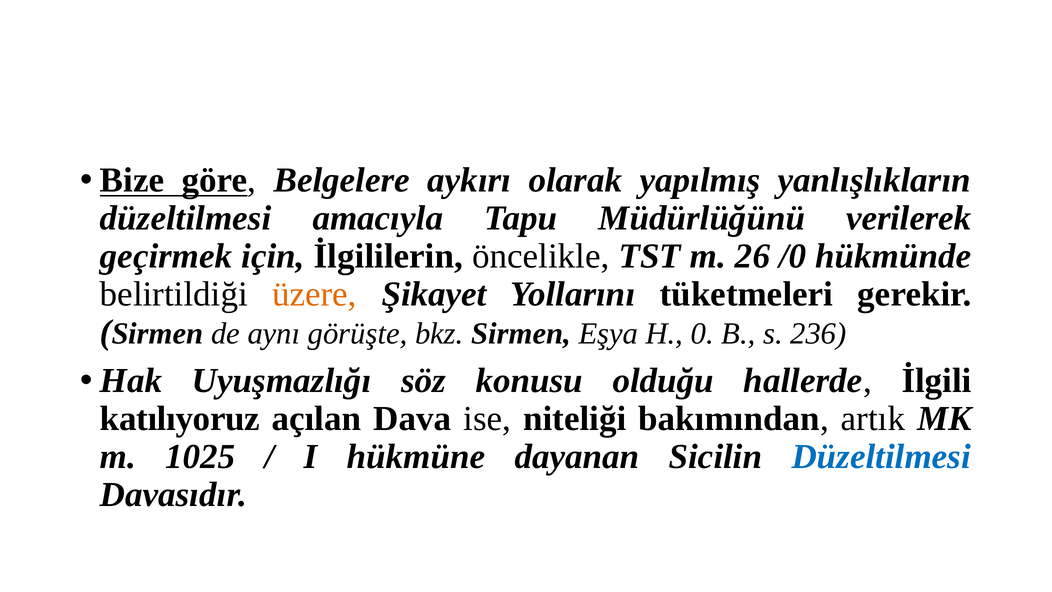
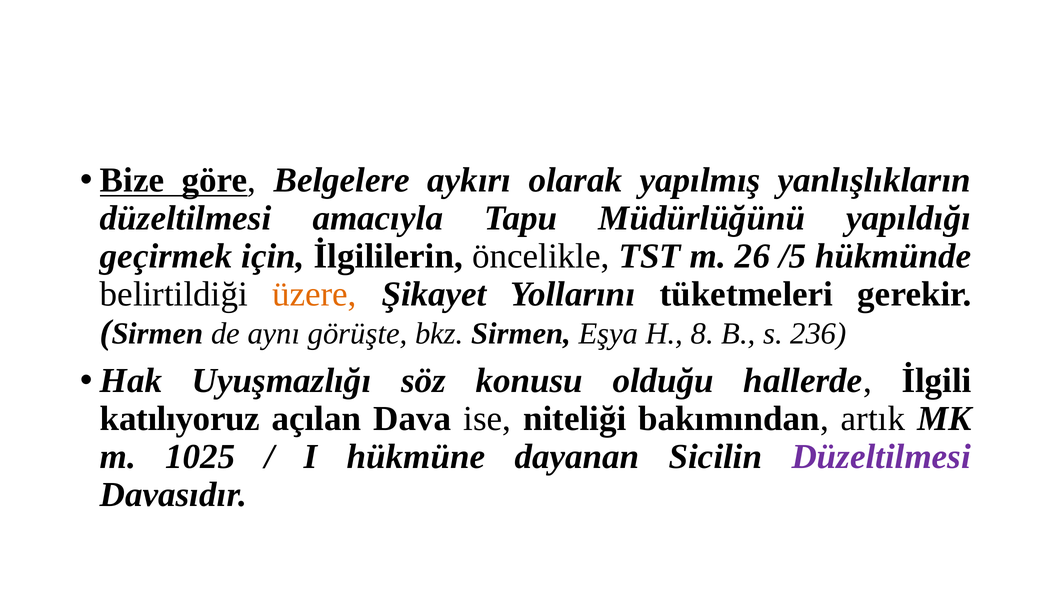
verilerek: verilerek -> yapıldığı
/0: /0 -> /5
0: 0 -> 8
Düzeltilmesi at (881, 456) colour: blue -> purple
